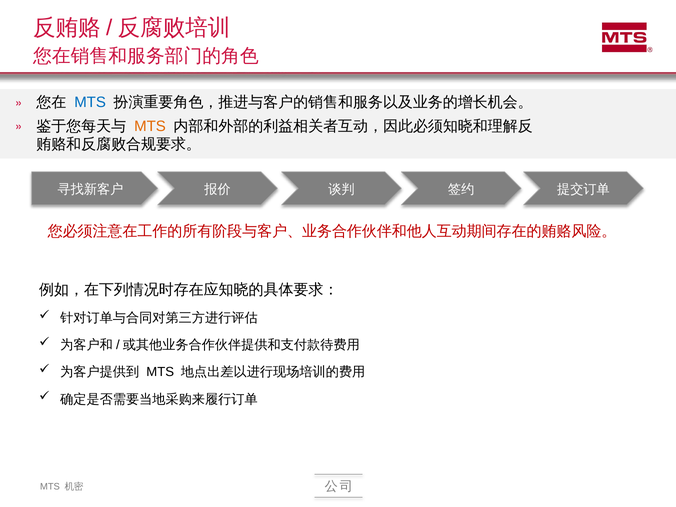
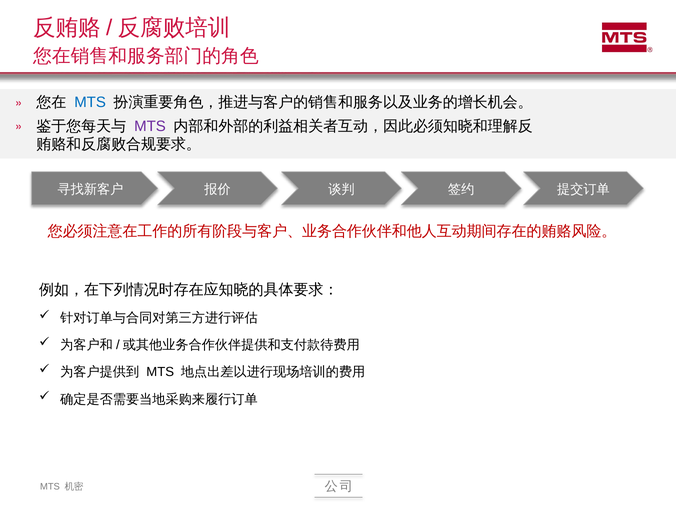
MTS at (150, 126) colour: orange -> purple
